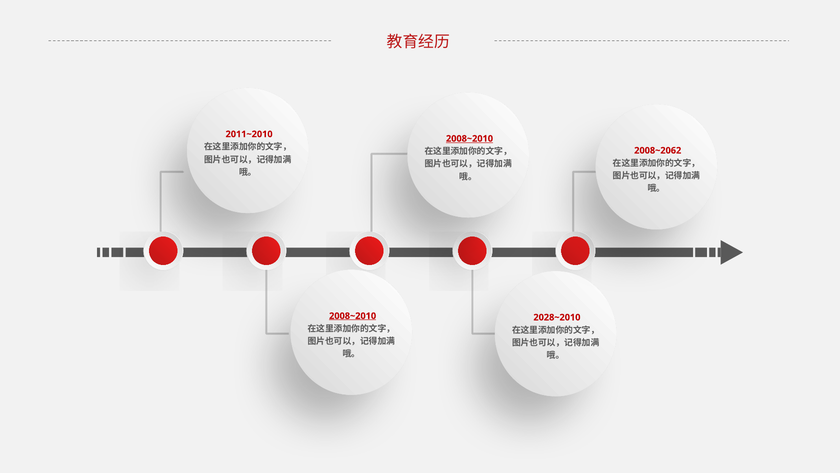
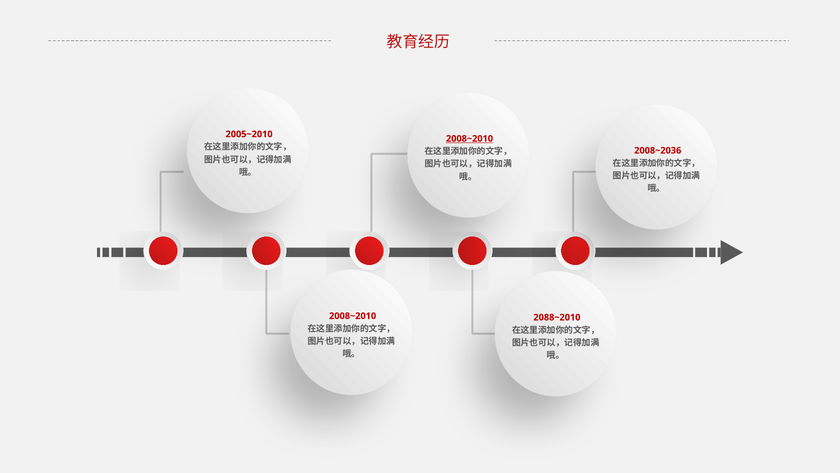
2011~2010: 2011~2010 -> 2005~2010
2008~2062: 2008~2062 -> 2008~2036
2008~2010 at (353, 316) underline: present -> none
2028~2010: 2028~2010 -> 2088~2010
